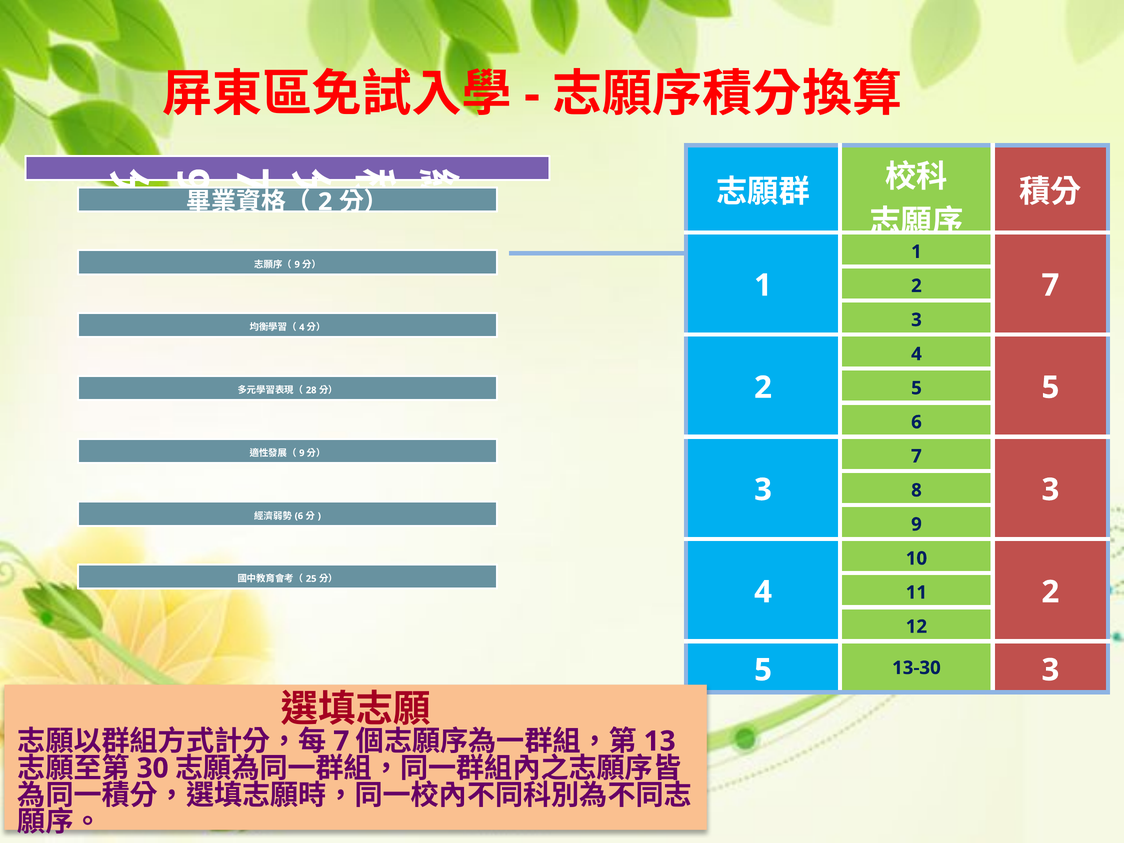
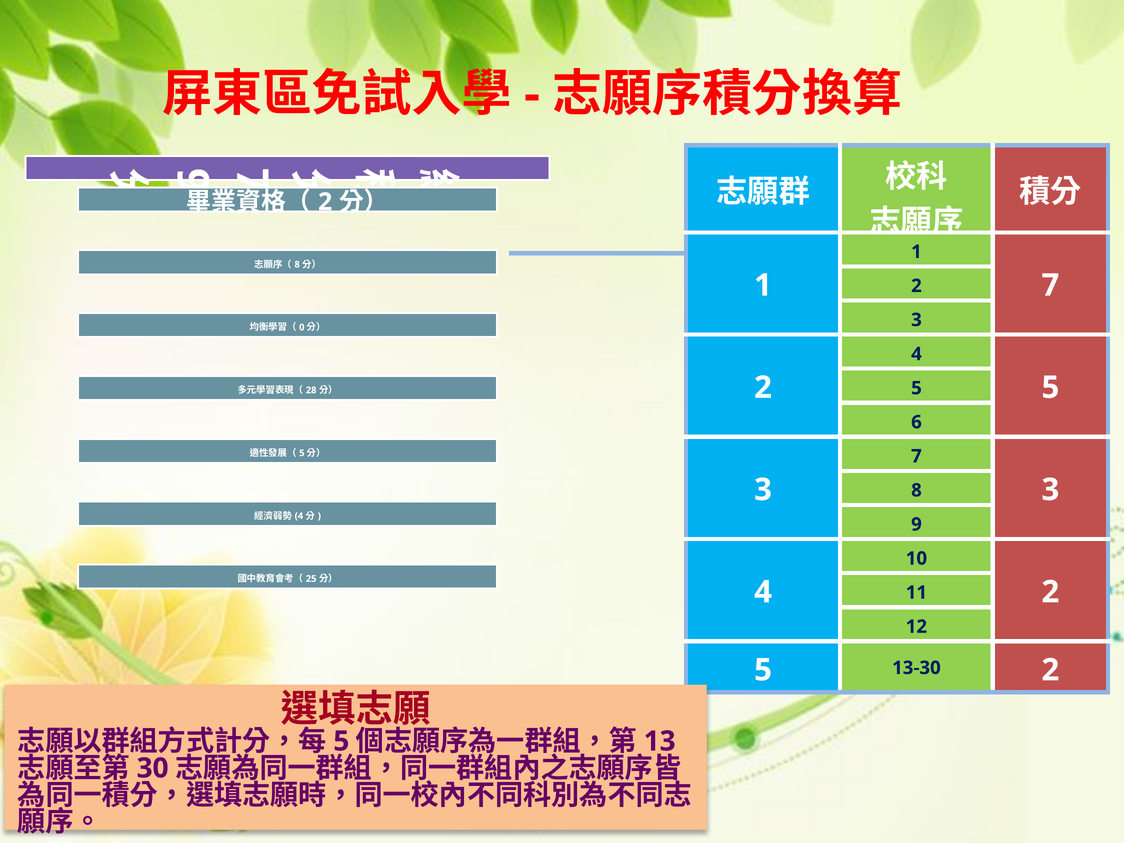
9 at (297, 264): 9 -> 8
4 at (302, 327): 4 -> 0
9 at (302, 453): 9 -> 5
6 at (299, 516): 6 -> 4
13-30 3: 3 -> 2
7 at (341, 741): 7 -> 5
